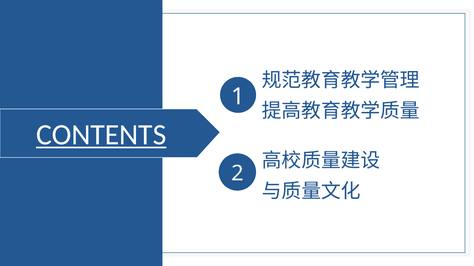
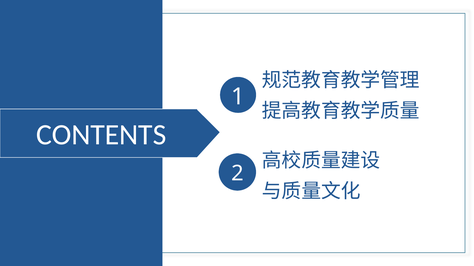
CONTENTS underline: present -> none
